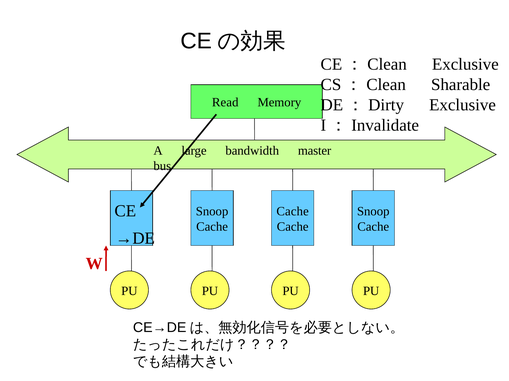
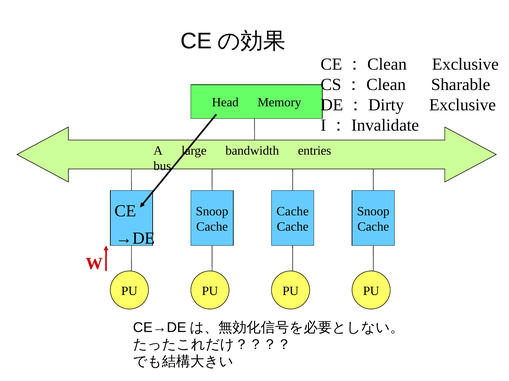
Read: Read -> Head
master: master -> entries
